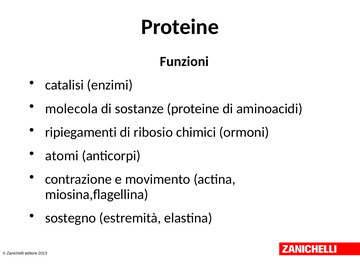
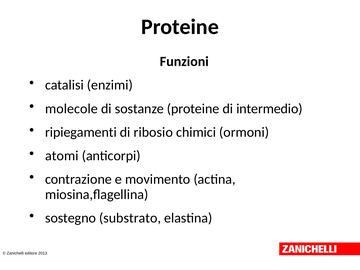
molecola: molecola -> molecole
aminoacidi: aminoacidi -> intermedio
estremità: estremità -> substrato
